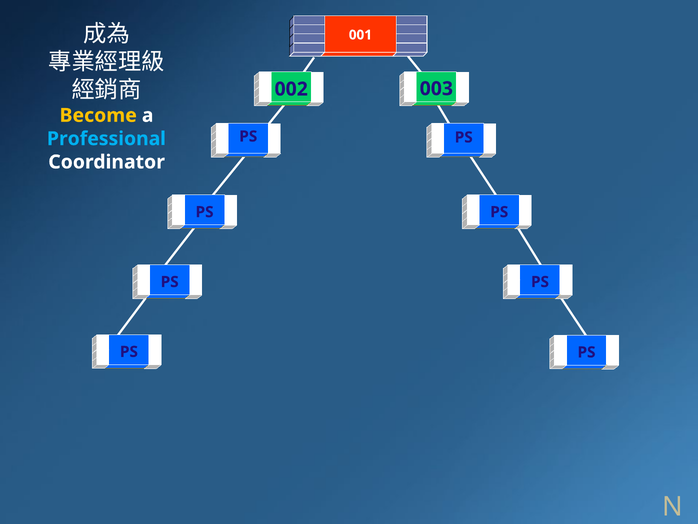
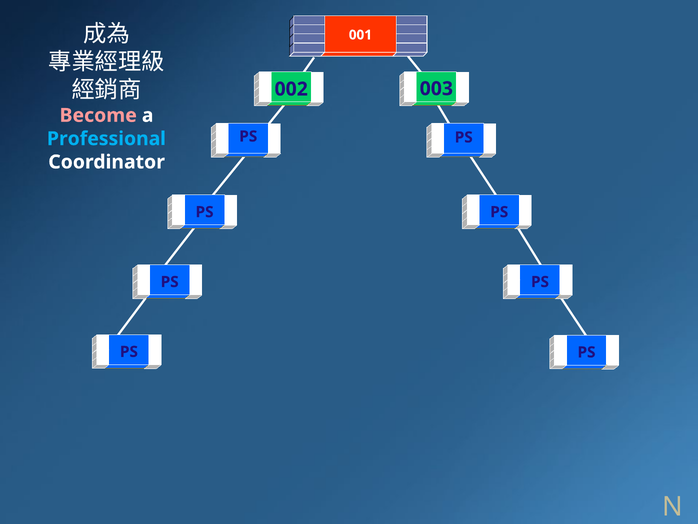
Become colour: yellow -> pink
